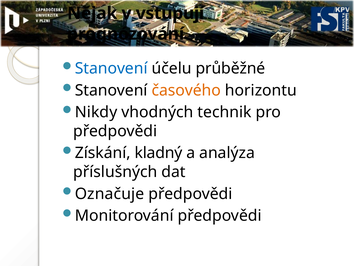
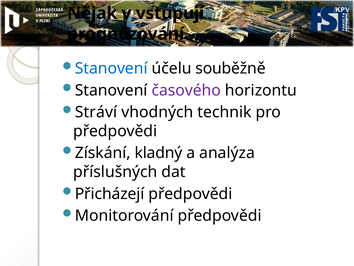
průběžné: průběžné -> souběžně
časového colour: orange -> purple
Nikdy: Nikdy -> Stráví
Označuje: Označuje -> Přicházejí
